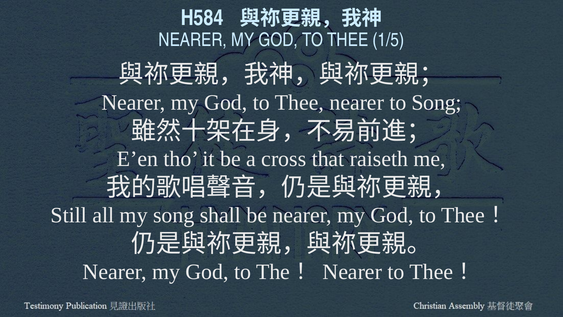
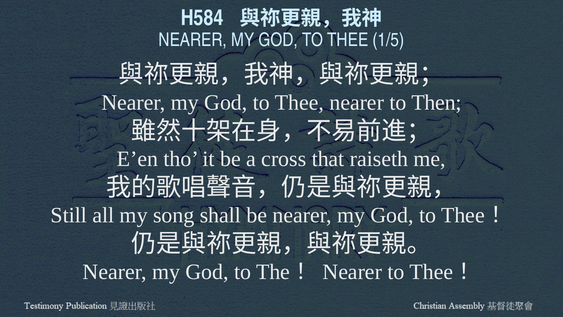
to Song: Song -> Then
